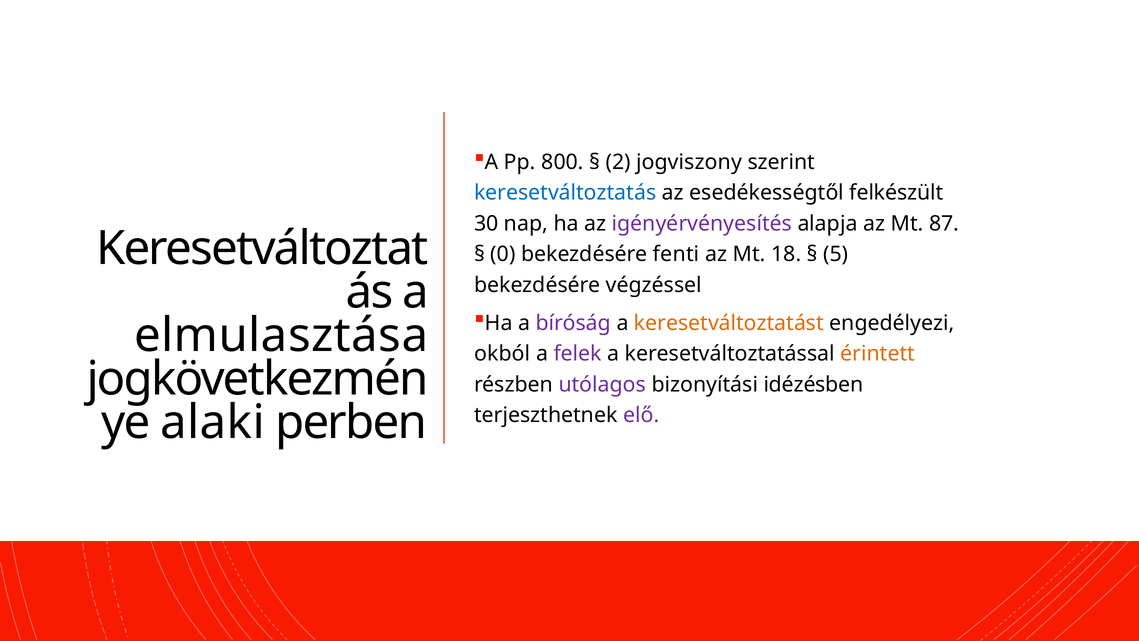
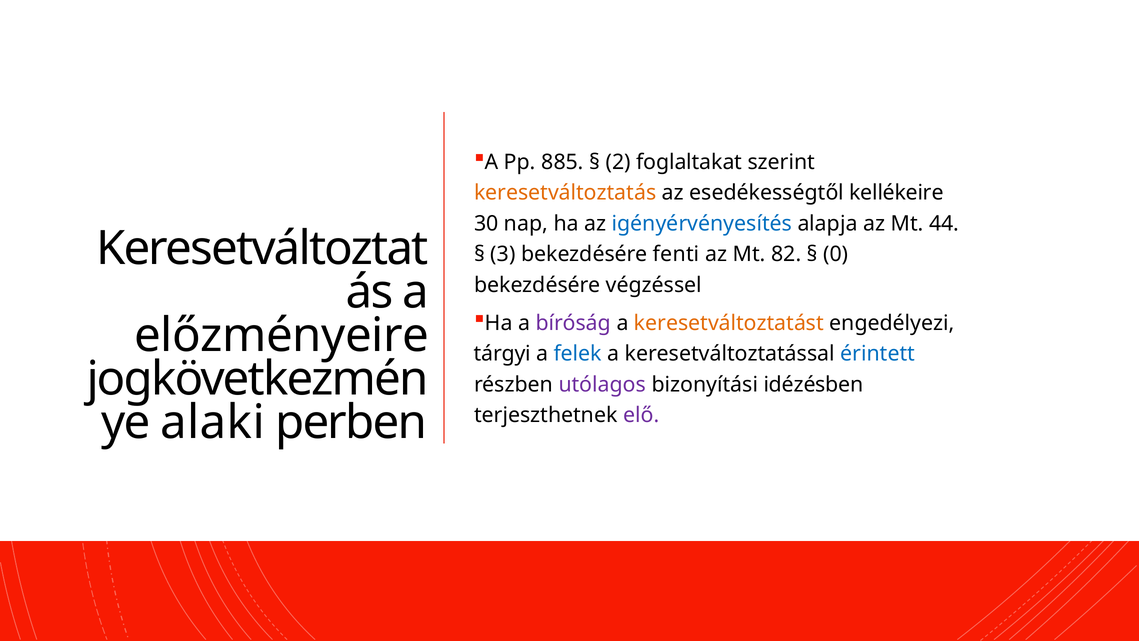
800: 800 -> 885
jogviszony: jogviszony -> foglaltakat
keresetváltoztatás colour: blue -> orange
felkészült: felkészült -> kellékeire
igényérvényesítés colour: purple -> blue
87: 87 -> 44
0: 0 -> 3
18: 18 -> 82
5: 5 -> 0
elmulasztása: elmulasztása -> előzményeire
okból: okból -> tárgyi
felek colour: purple -> blue
érintett colour: orange -> blue
